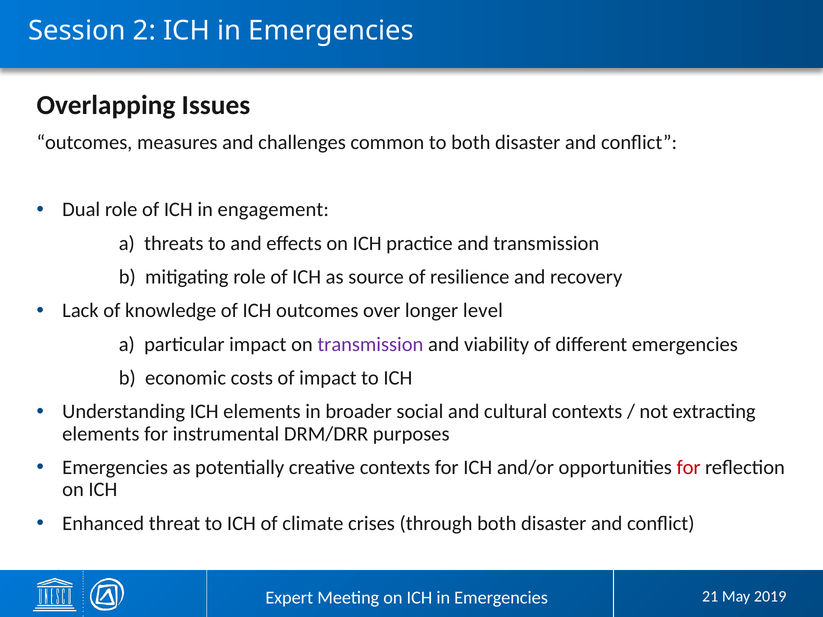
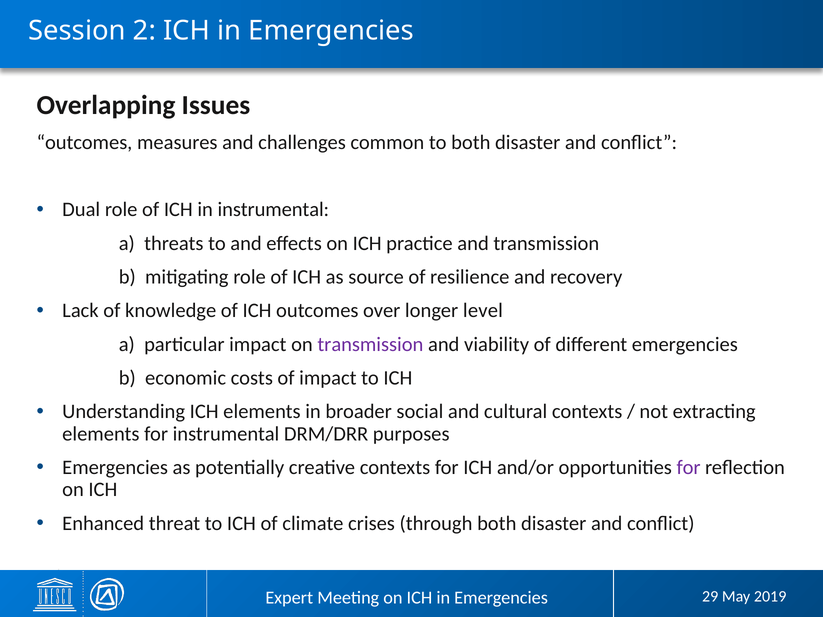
in engagement: engagement -> instrumental
for at (689, 468) colour: red -> purple
21: 21 -> 29
